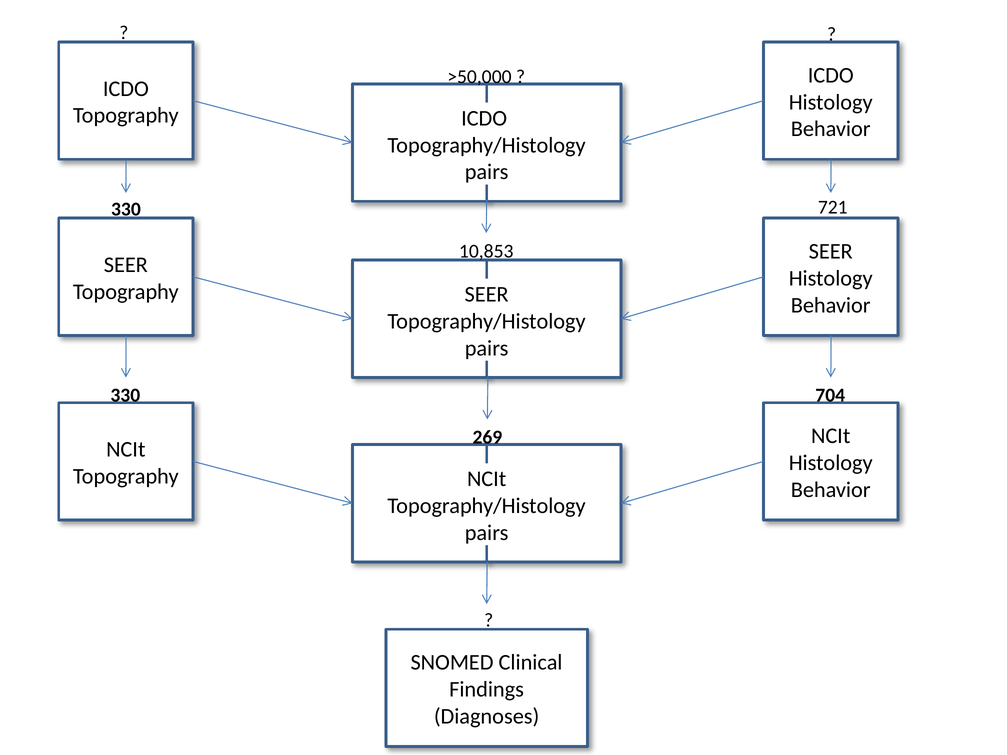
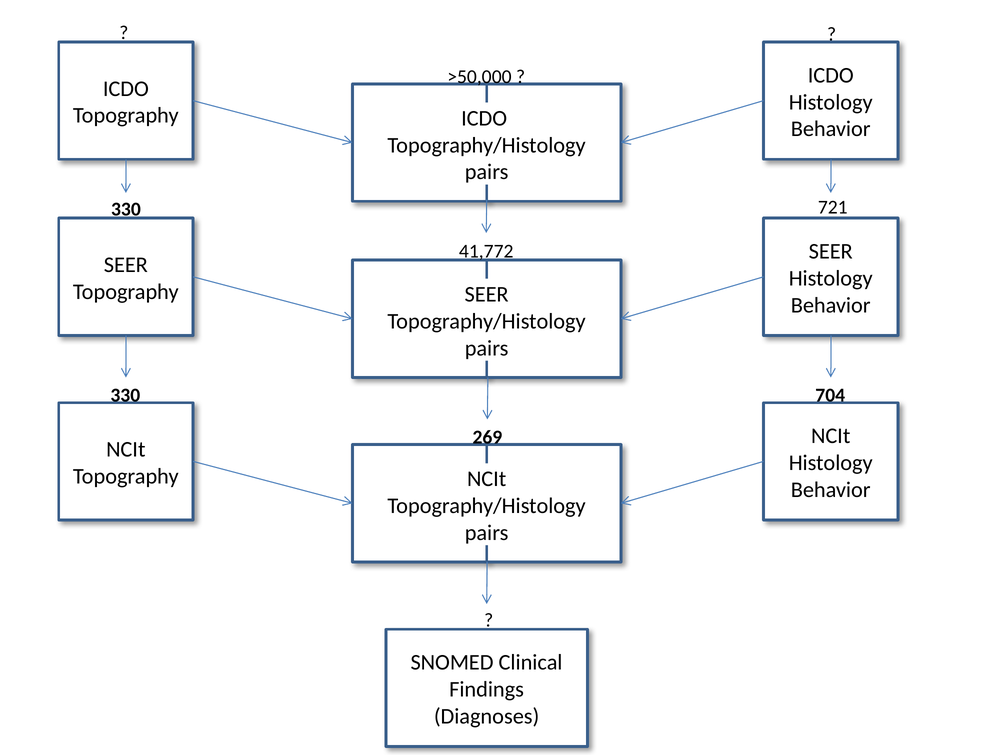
10,853: 10,853 -> 41,772
